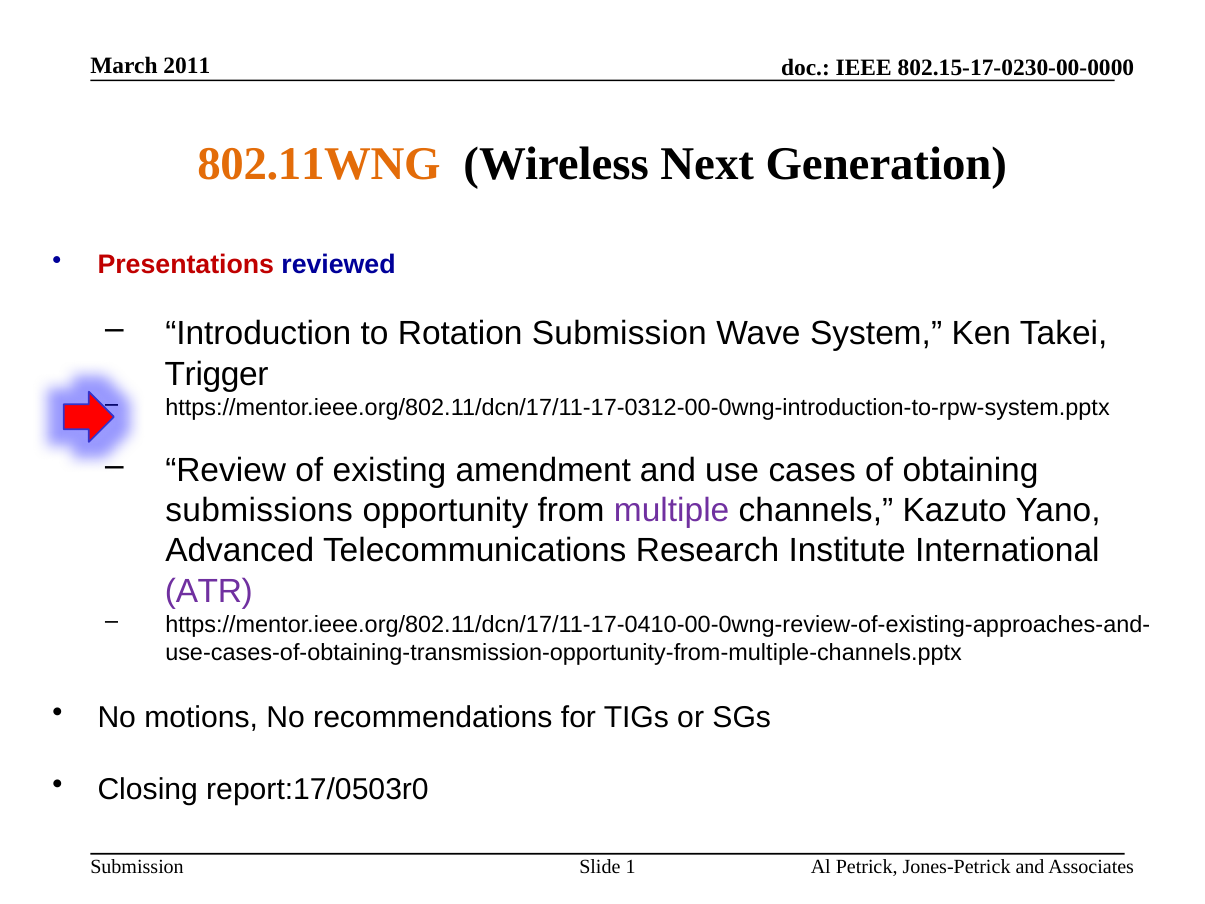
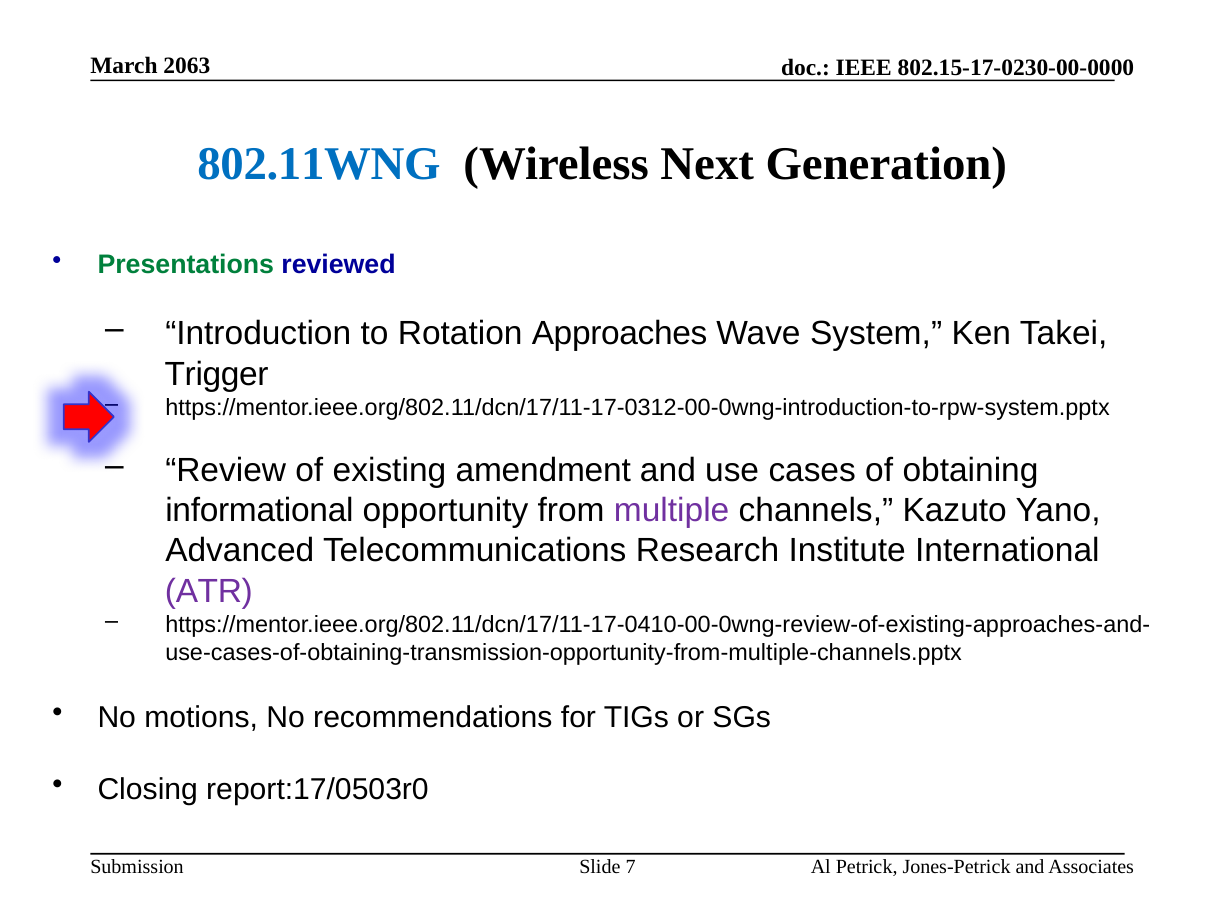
2011: 2011 -> 2063
802.11WNG colour: orange -> blue
Presentations colour: red -> green
Rotation Submission: Submission -> Approaches
submissions: submissions -> informational
1: 1 -> 7
